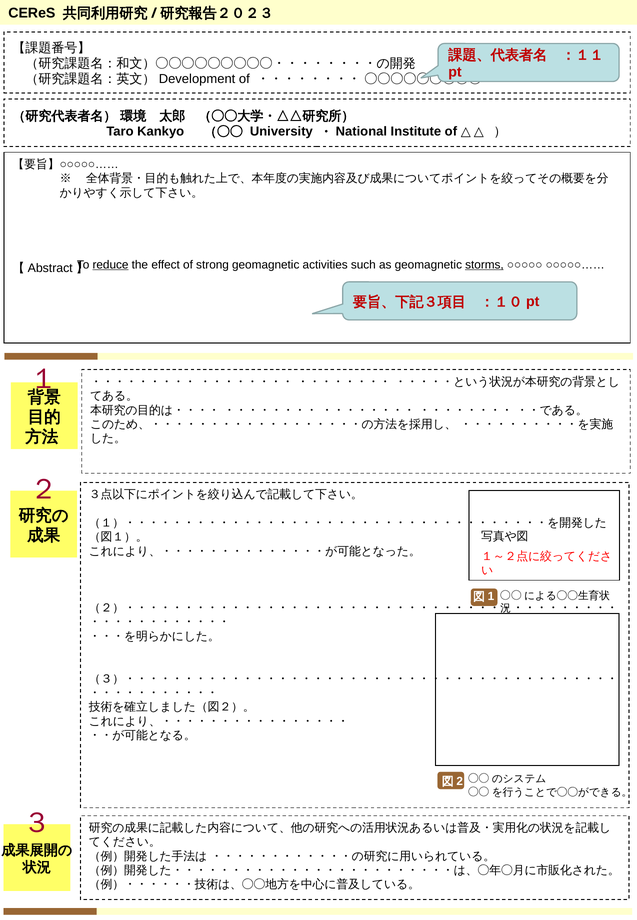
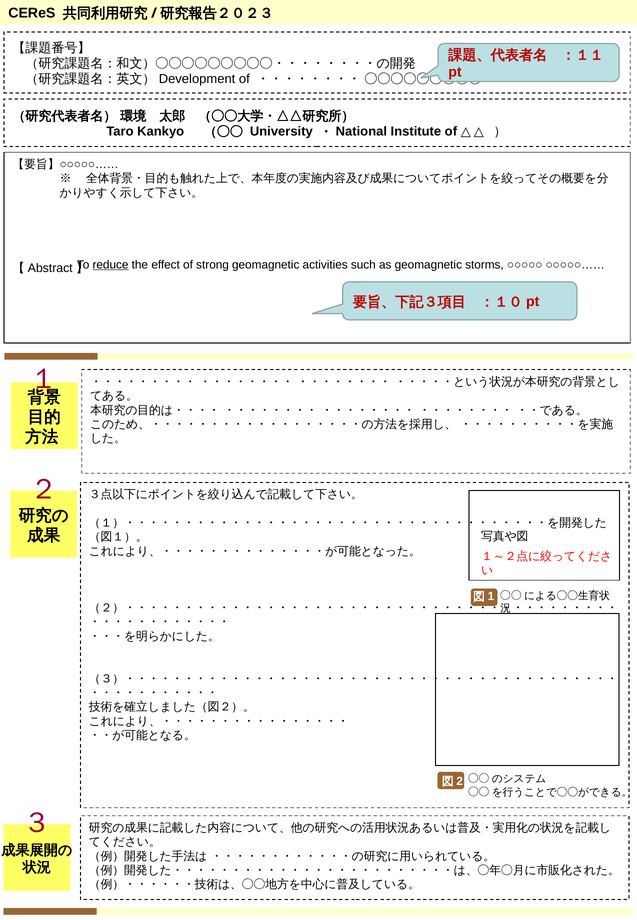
storms underline: present -> none
